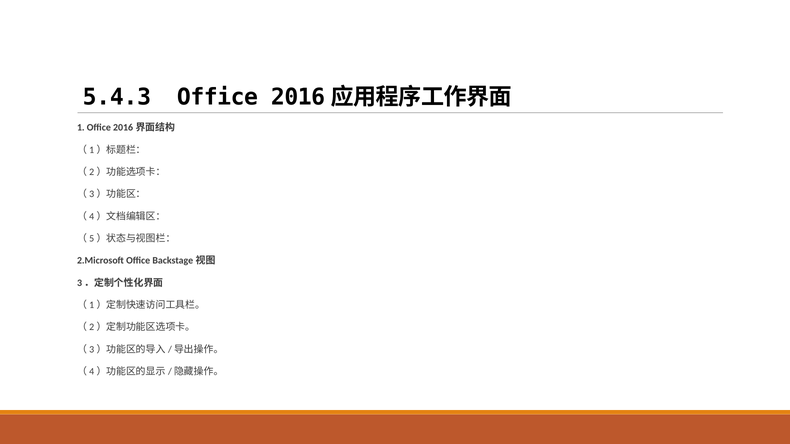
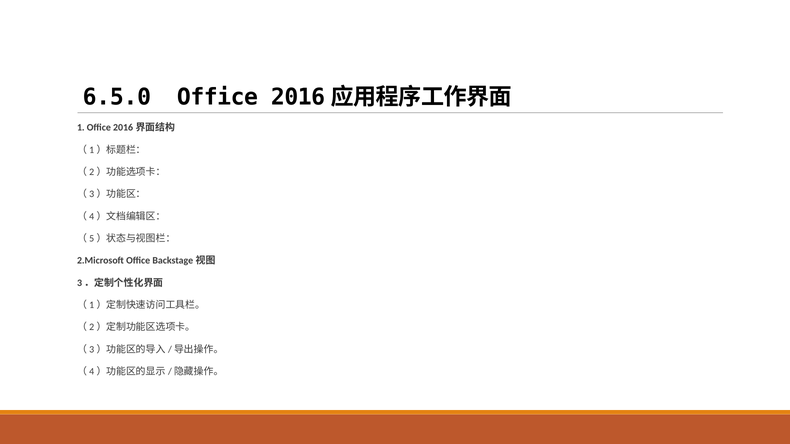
5.4.3: 5.4.3 -> 6.5.0
